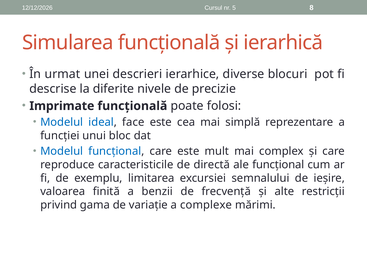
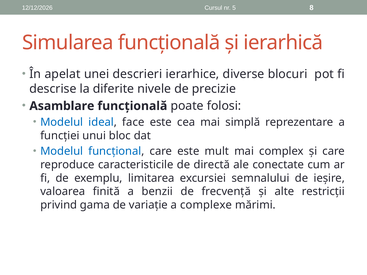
urmat: urmat -> apelat
Imprimate: Imprimate -> Asamblare
ale funcțional: funcțional -> conectate
